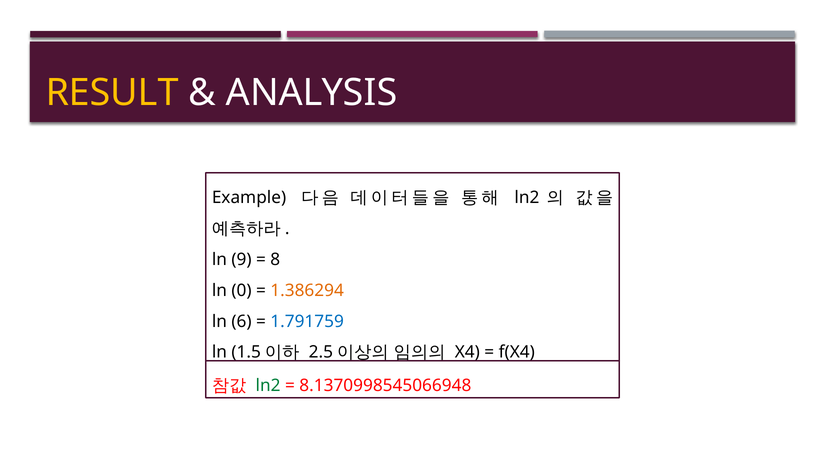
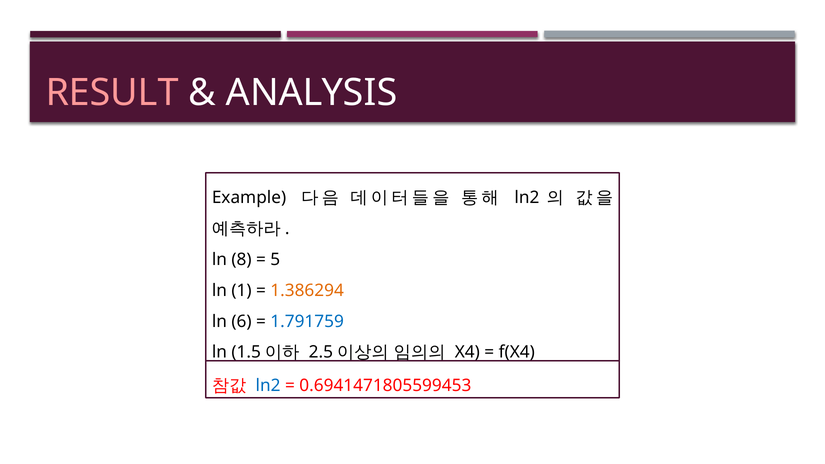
RESULT colour: yellow -> pink
9: 9 -> 8
8: 8 -> 5
0: 0 -> 1
ln2 at (268, 386) colour: green -> blue
8.1370998545066948: 8.1370998545066948 -> 0.6941471805599453
